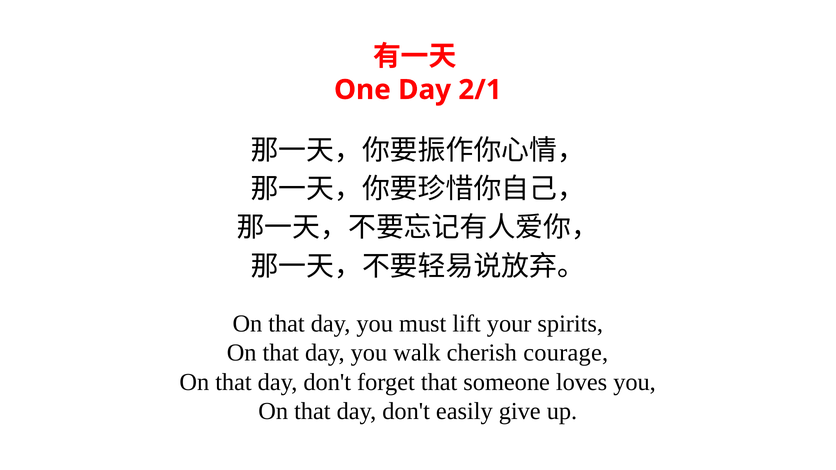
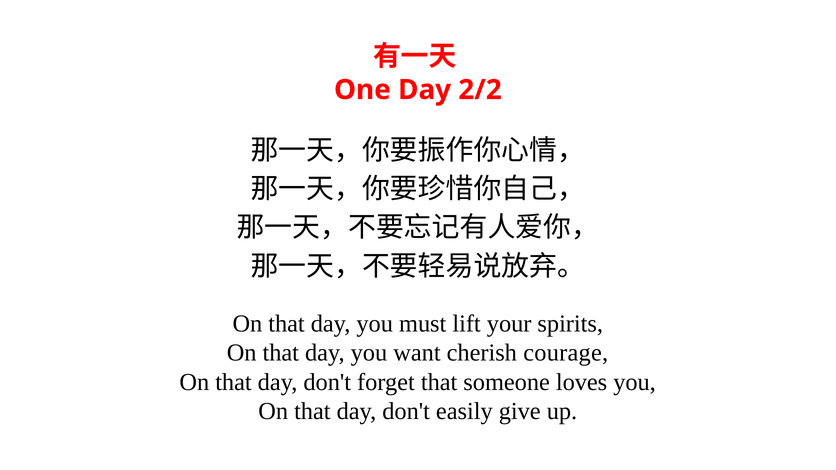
2/1: 2/1 -> 2/2
walk: walk -> want
